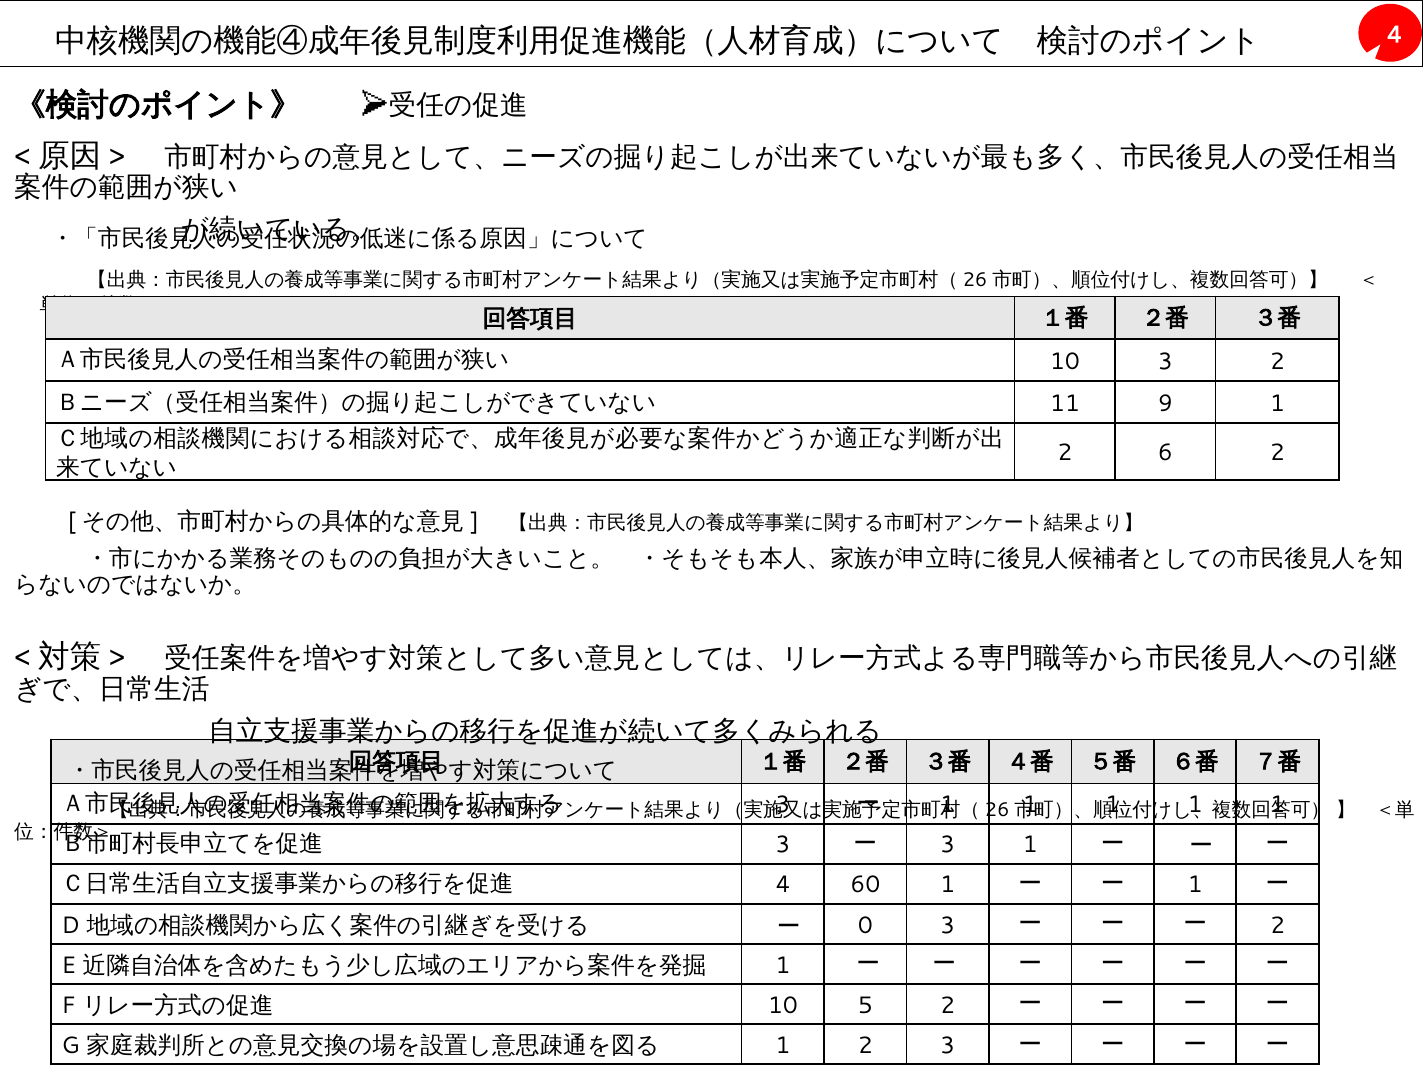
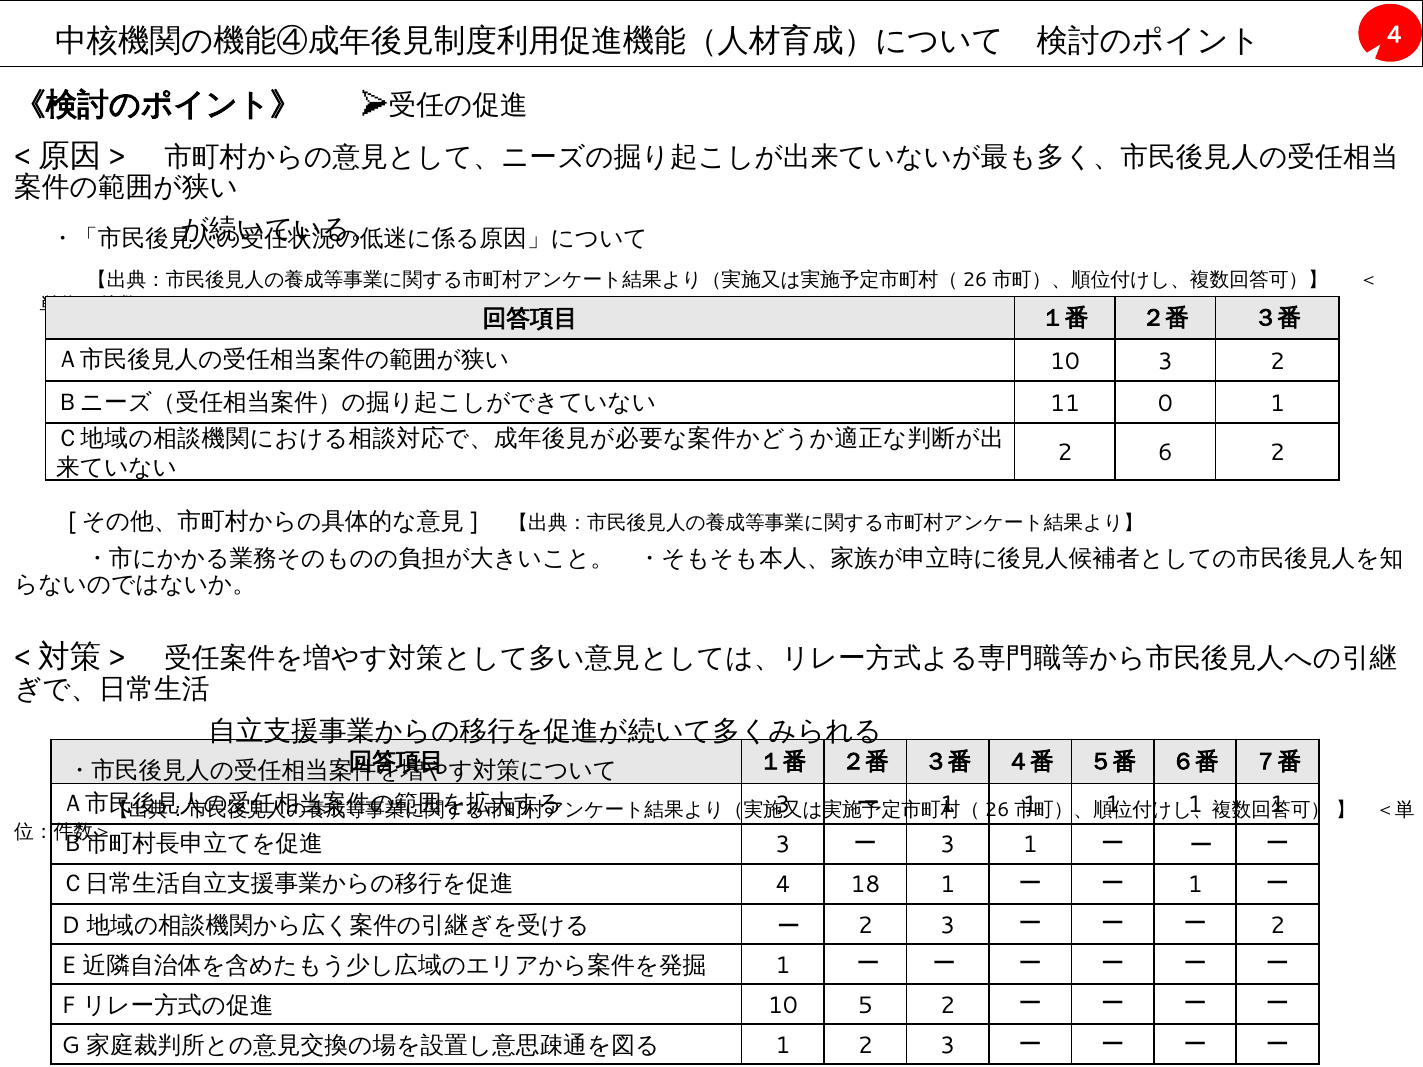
9: 9 -> 0
60: 60 -> 18
0 at (865, 925): 0 -> 2
